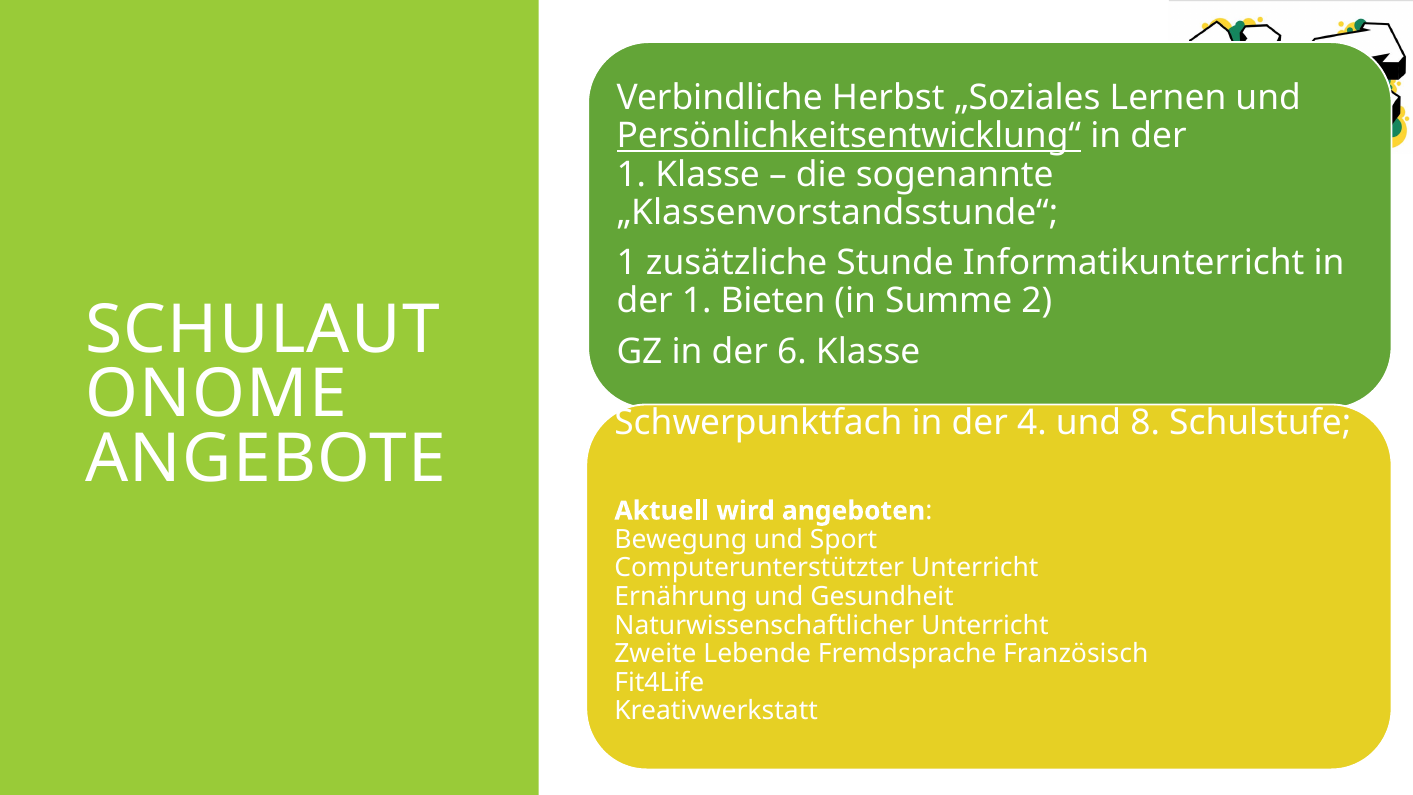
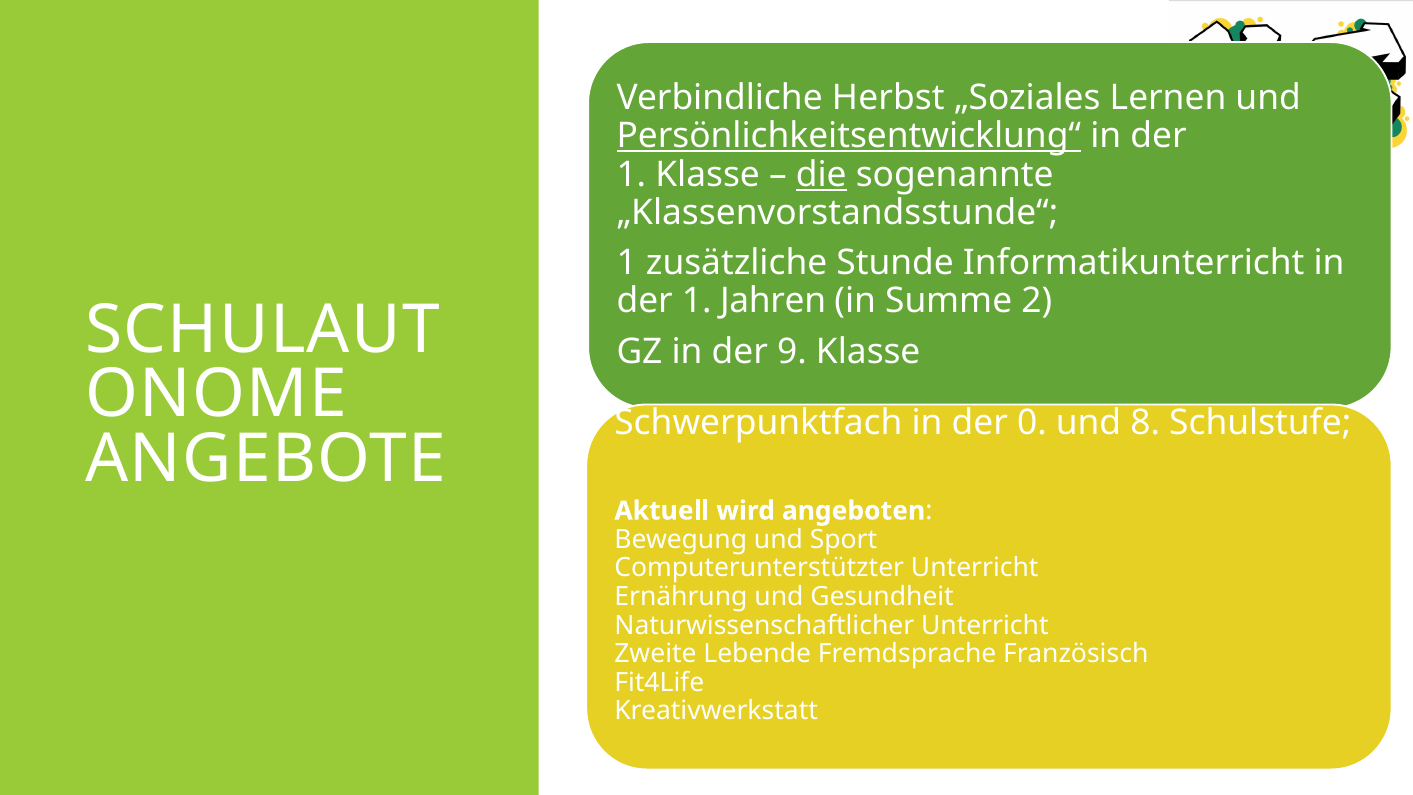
die underline: none -> present
Bieten: Bieten -> Jahren
6: 6 -> 9
4: 4 -> 0
